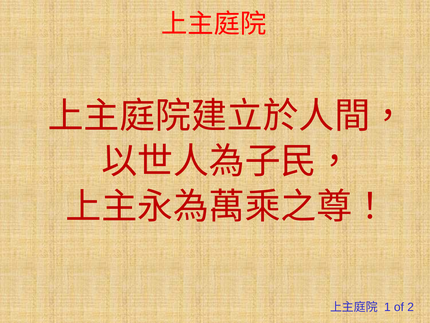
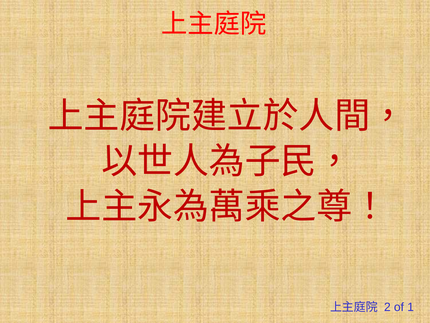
1: 1 -> 2
2: 2 -> 1
